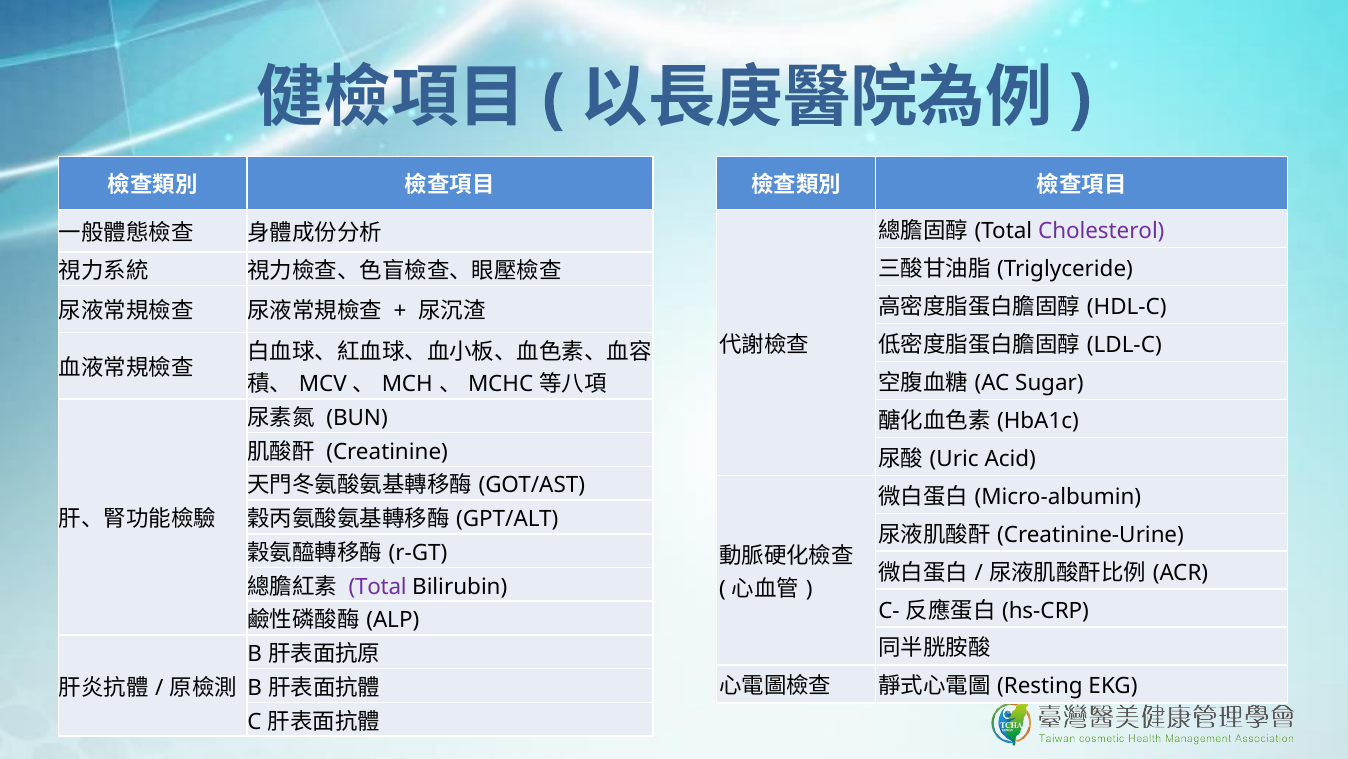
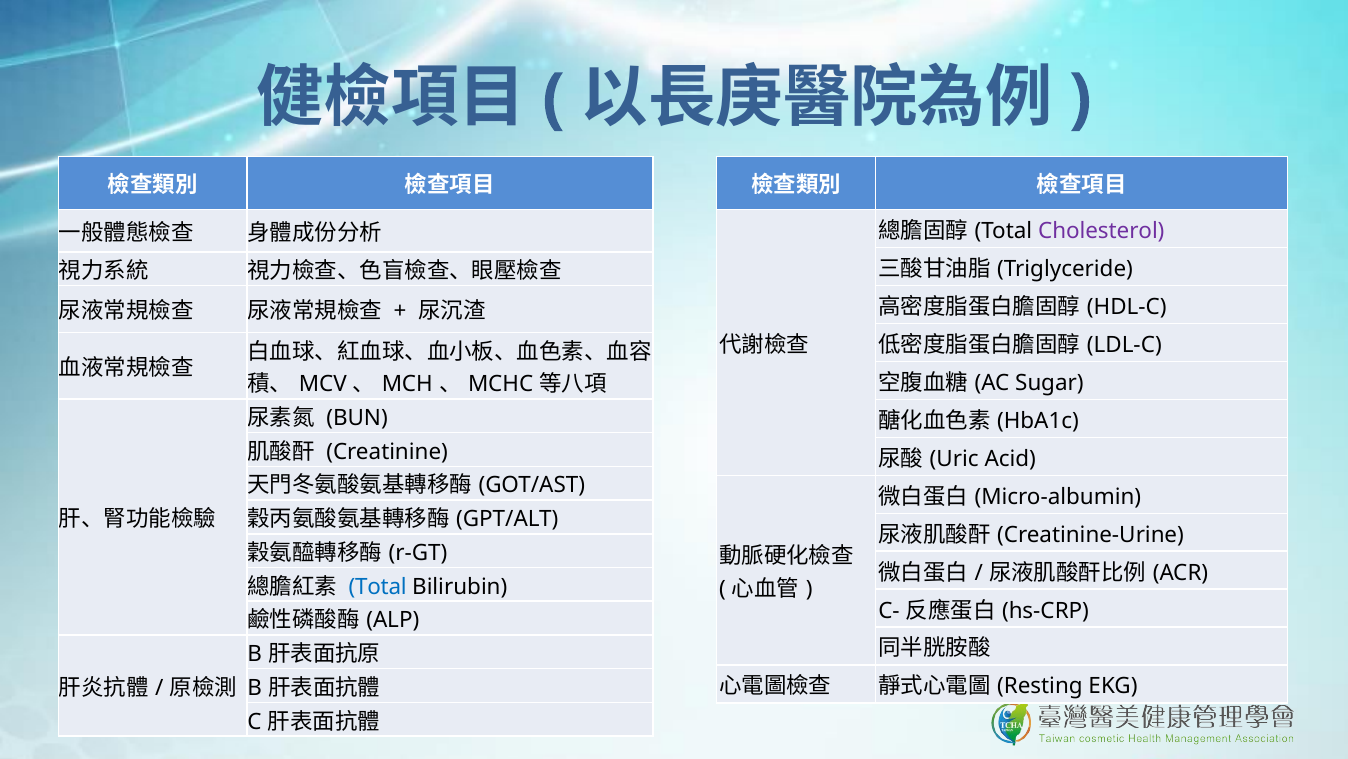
Total at (378, 586) colour: purple -> blue
